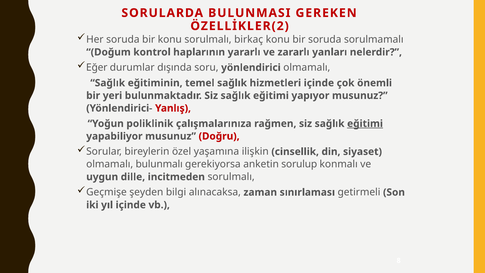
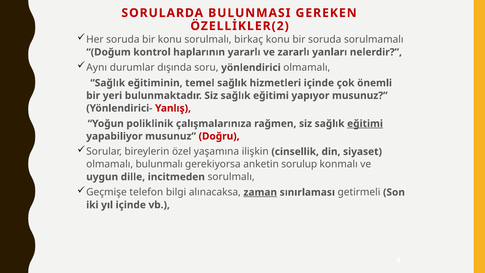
Eğer: Eğer -> Aynı
şeyden: şeyden -> telefon
zaman underline: none -> present
